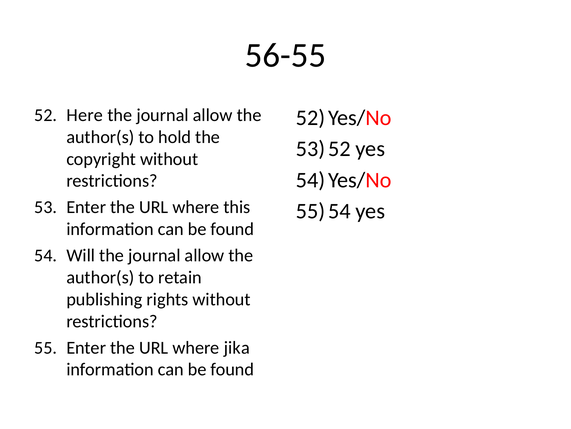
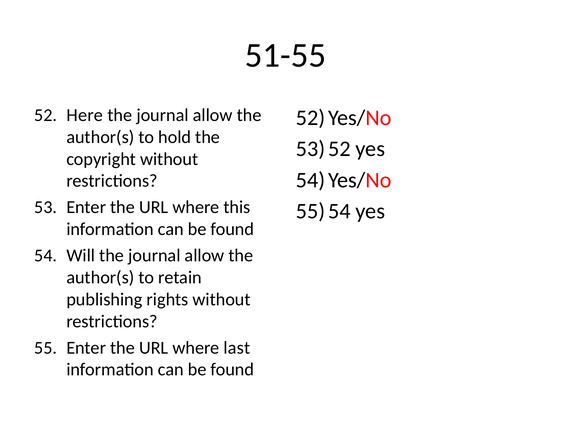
56-55: 56-55 -> 51-55
jika: jika -> last
